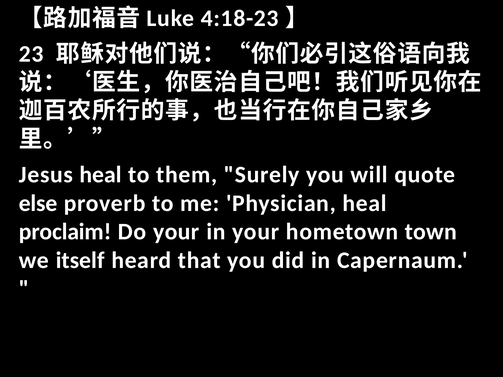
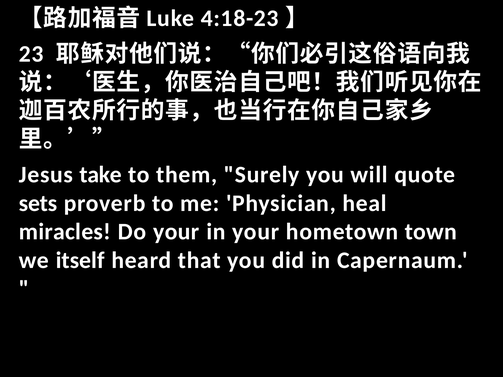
Jesus heal: heal -> take
else: else -> sets
proclaim: proclaim -> miracles
